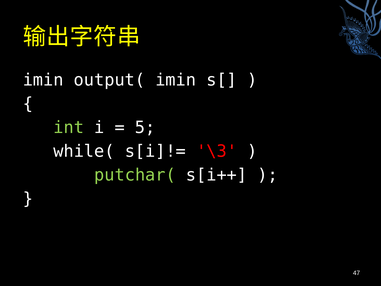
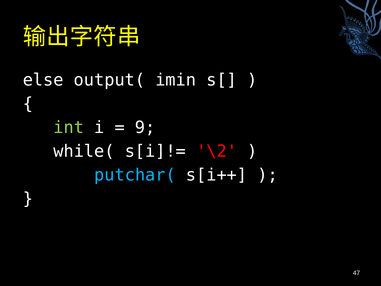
imin at (43, 80): imin -> else
5: 5 -> 9
\3: \3 -> \2
putchar( colour: light green -> light blue
